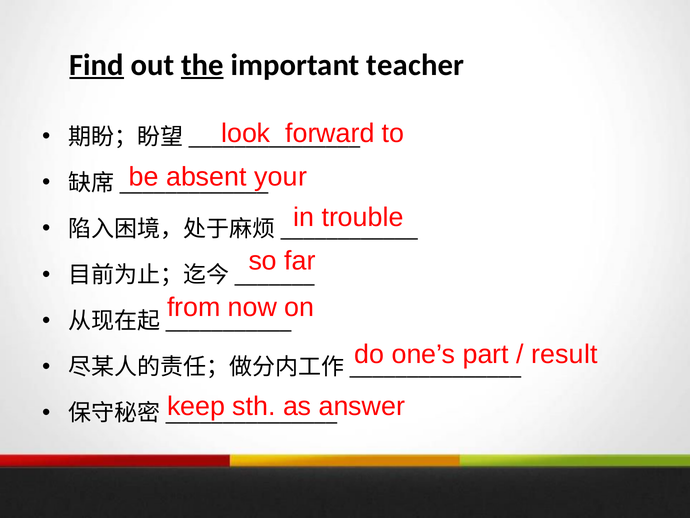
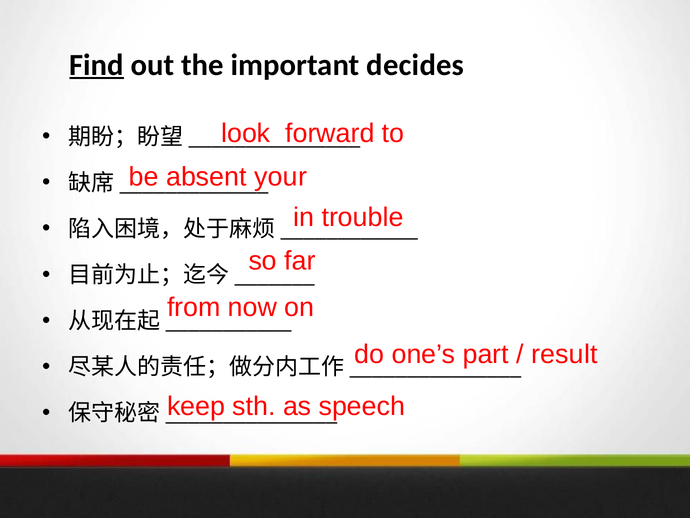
the underline: present -> none
teacher: teacher -> decides
answer: answer -> speech
